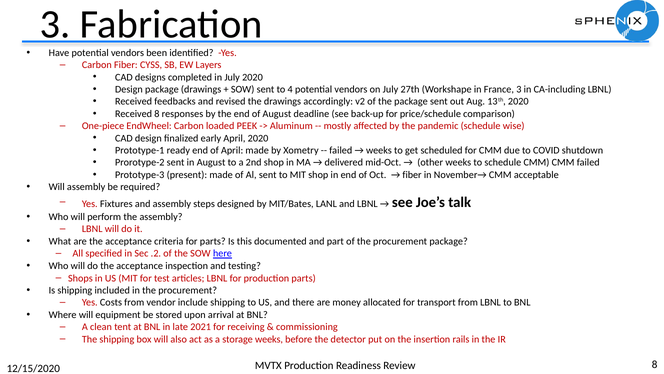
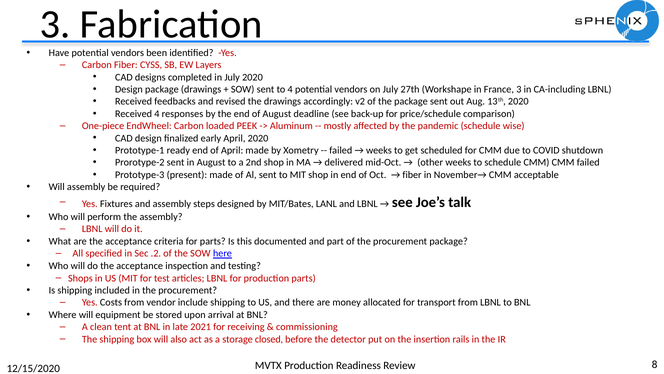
Received 8: 8 -> 4
storage weeks: weeks -> closed
